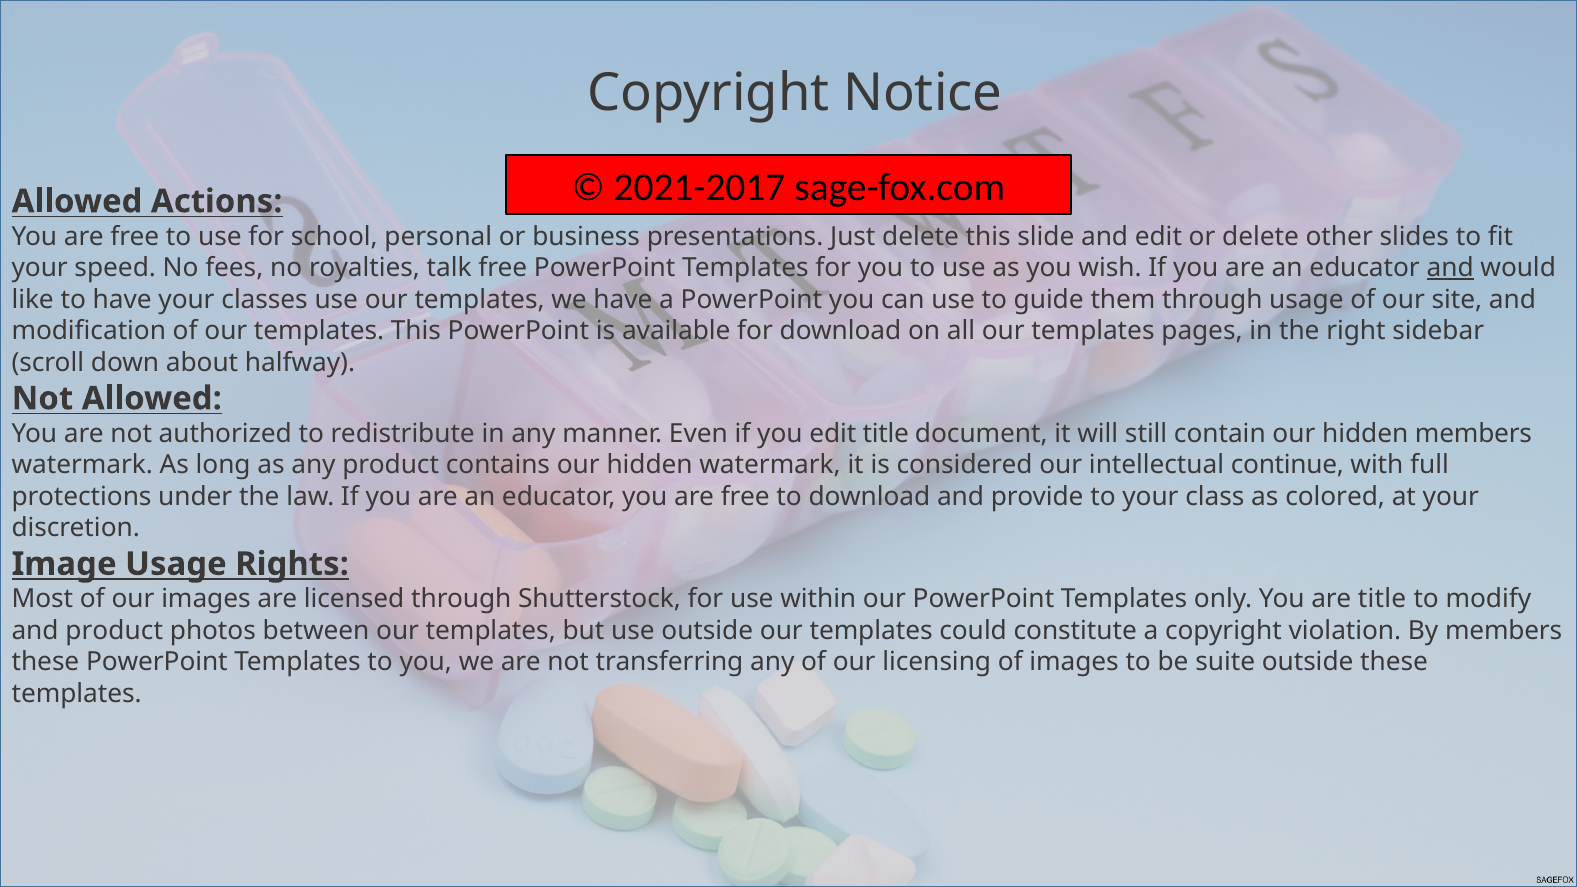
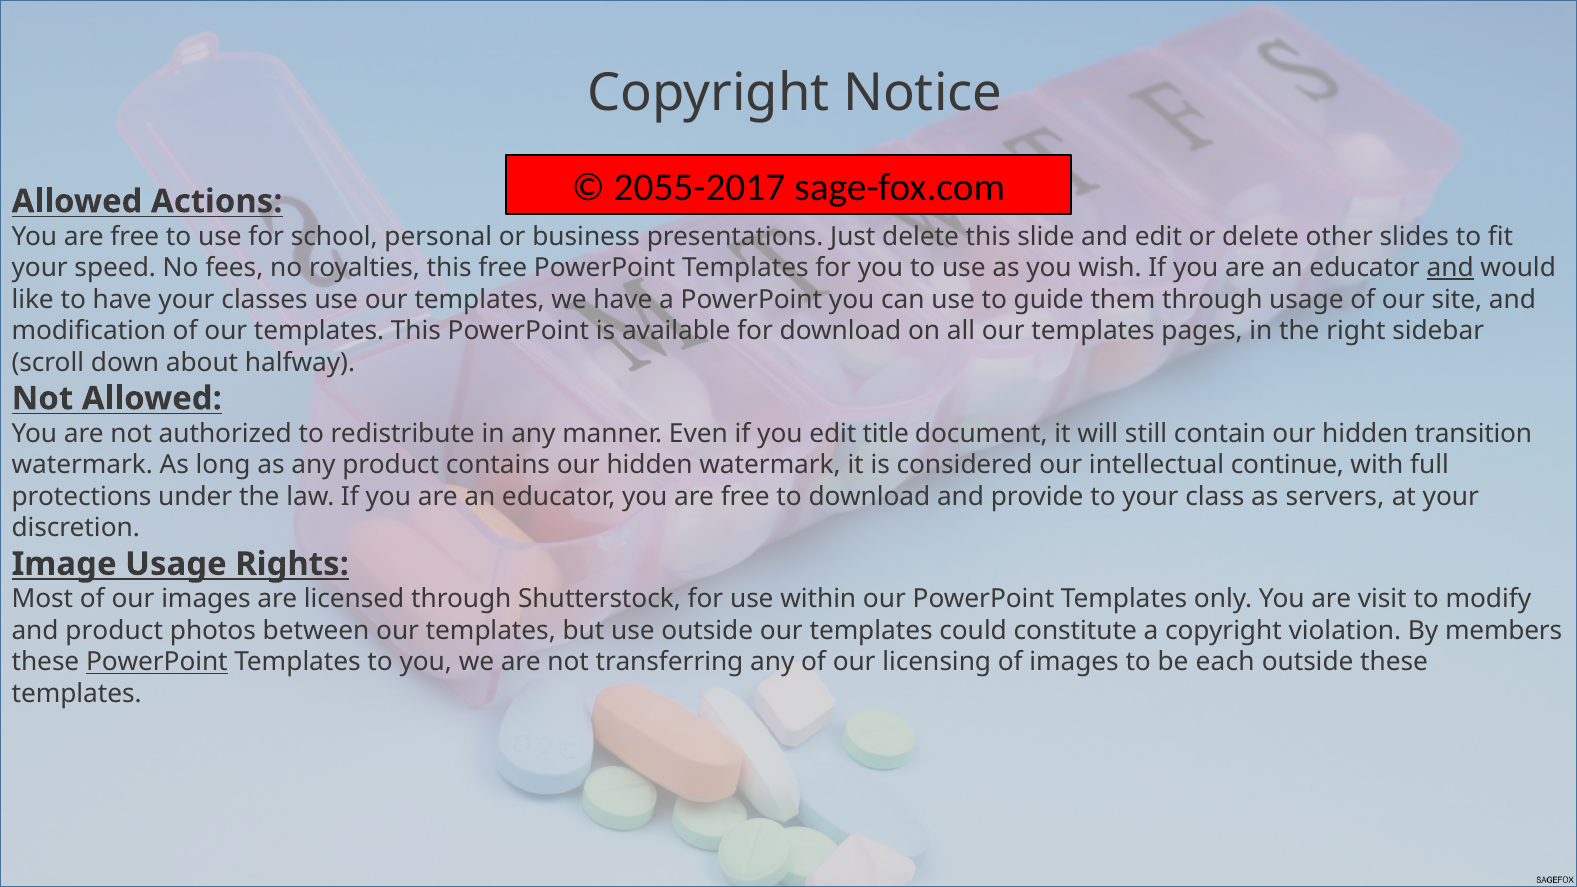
2021-2017: 2021-2017 -> 2055-2017
royalties talk: talk -> this
hidden members: members -> transition
colored: colored -> servers
are title: title -> visit
PowerPoint at (157, 662) underline: none -> present
suite: suite -> each
